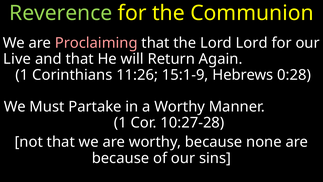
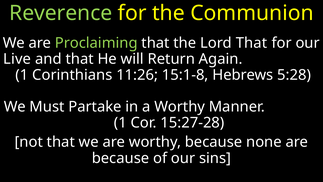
Proclaiming colour: pink -> light green
Lord Lord: Lord -> That
15:1-9: 15:1-9 -> 15:1-8
0:28: 0:28 -> 5:28
10:27-28: 10:27-28 -> 15:27-28
